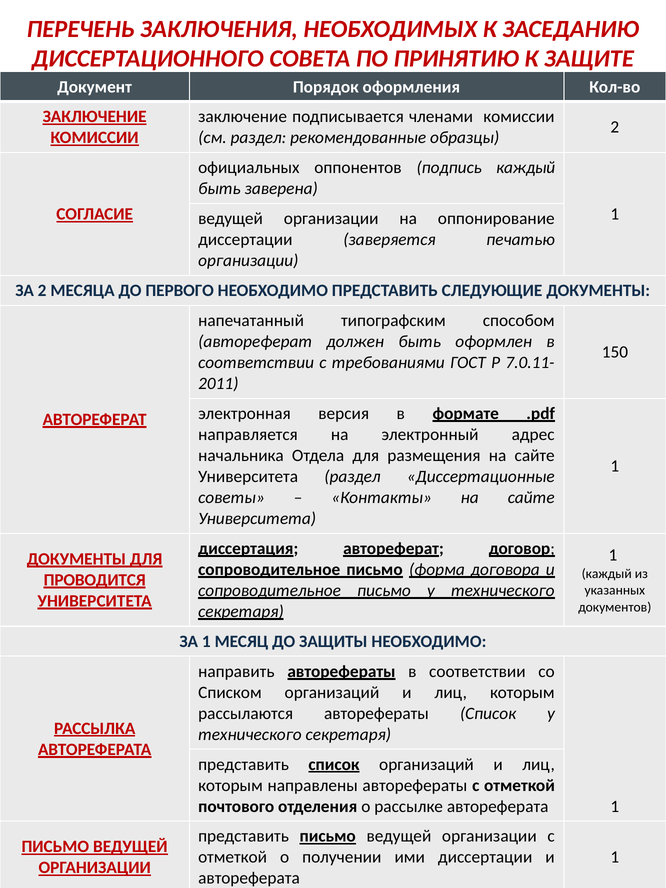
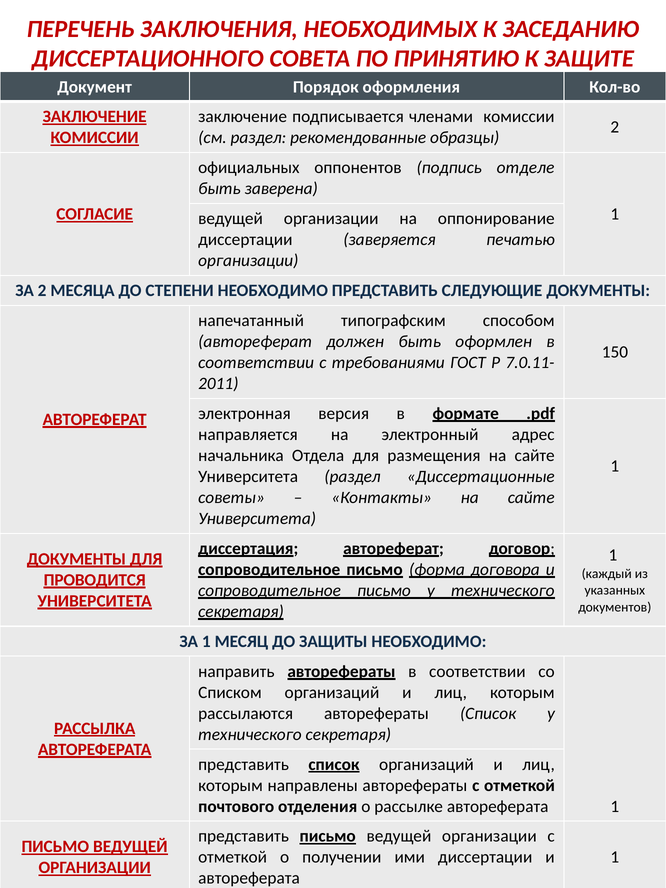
подпись каждый: каждый -> отделе
ПЕРВОГО: ПЕРВОГО -> СТЕПЕНИ
